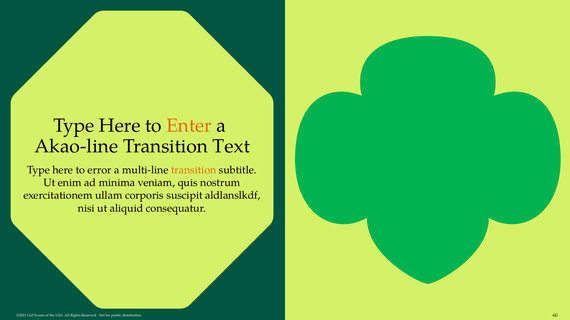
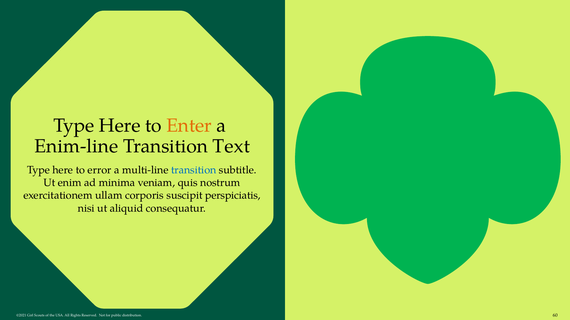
Akao-line: Akao-line -> Enim-line
transition at (194, 170) colour: orange -> blue
aldlanslkdf: aldlanslkdf -> perspiciatis
